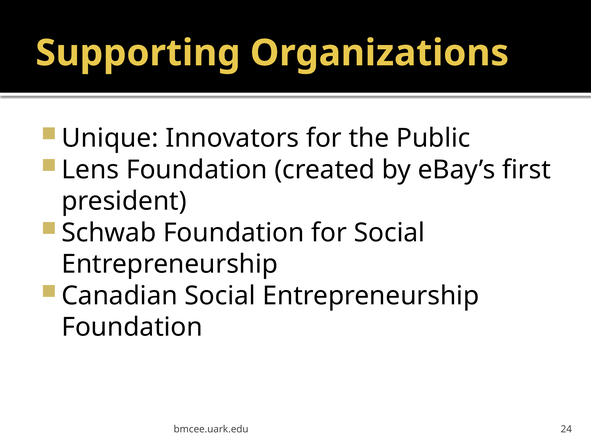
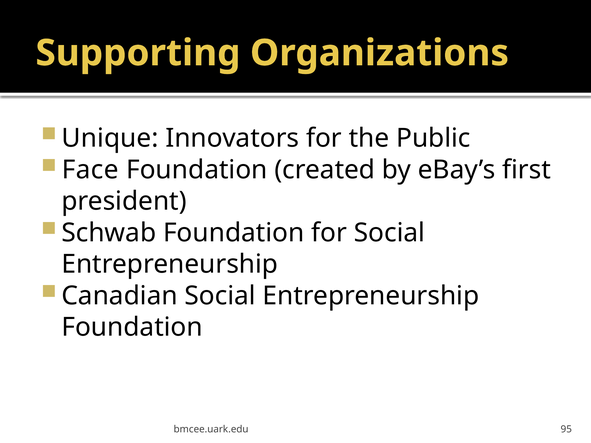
Lens: Lens -> Face
24: 24 -> 95
